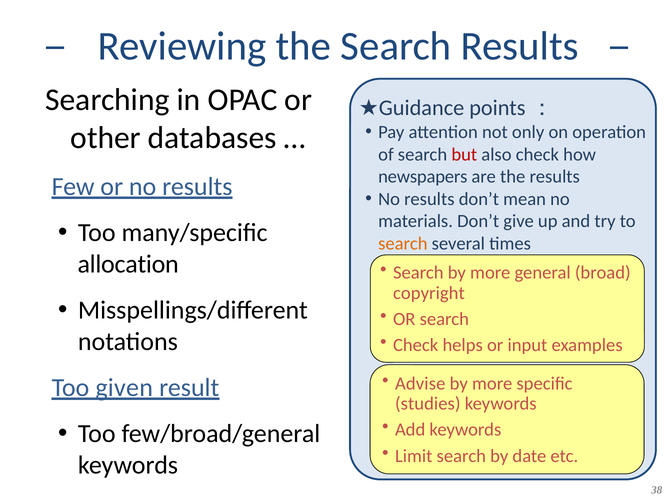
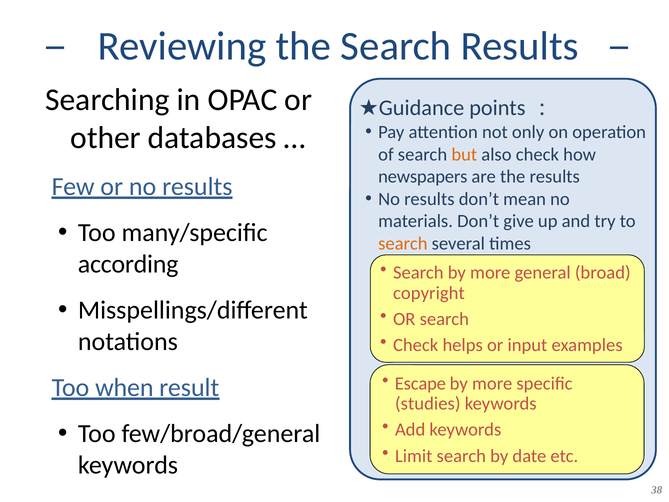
but colour: red -> orange
allocation: allocation -> according
Advise: Advise -> Escape
given: given -> when
